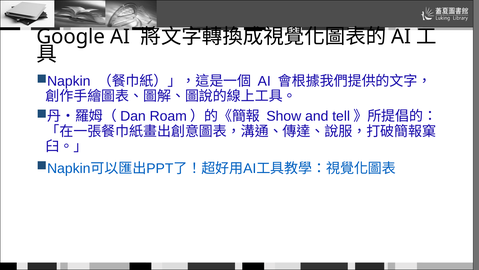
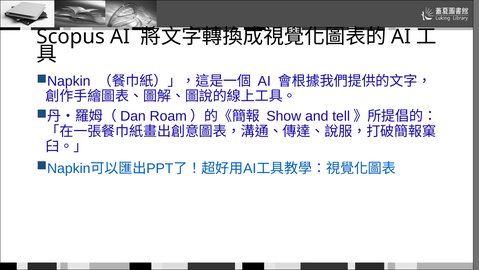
Google: Google -> Scopus
